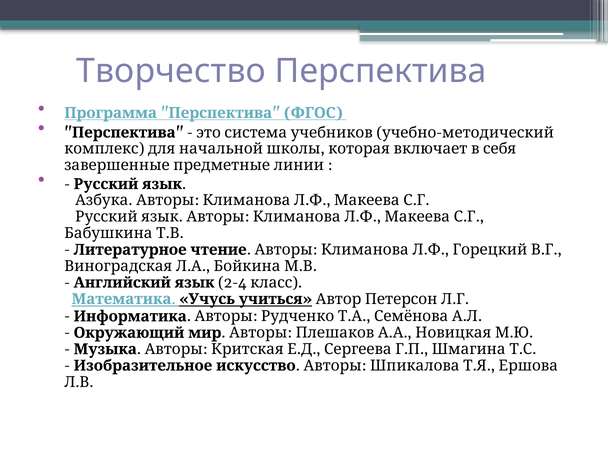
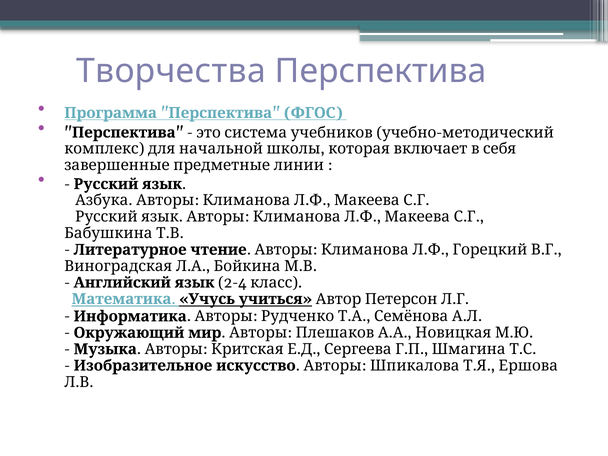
Творчество: Творчество -> Творчества
